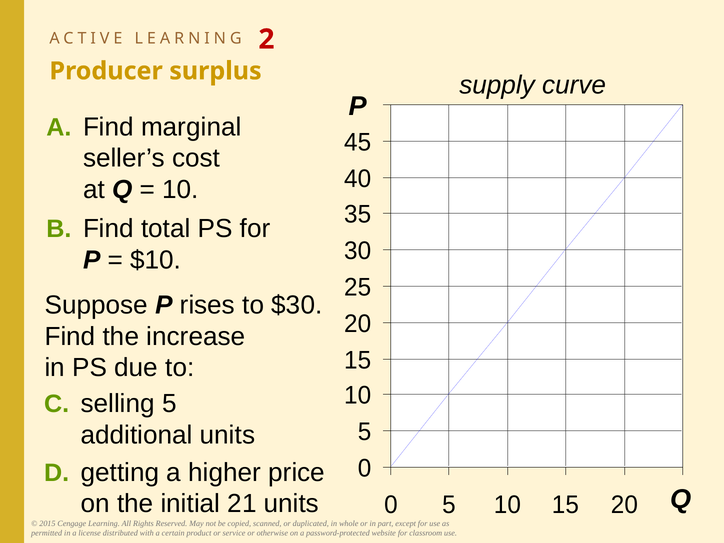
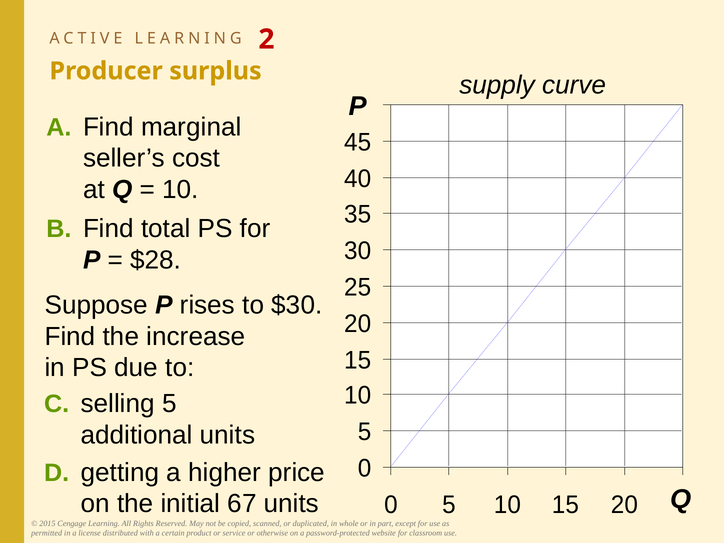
$10: $10 -> $28
21: 21 -> 67
